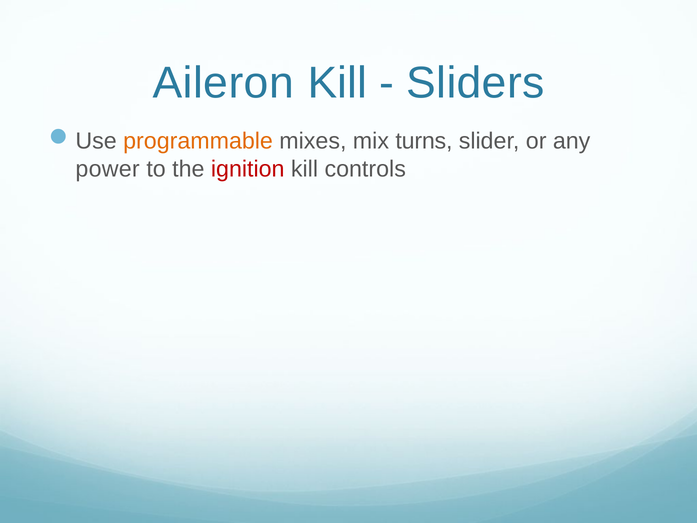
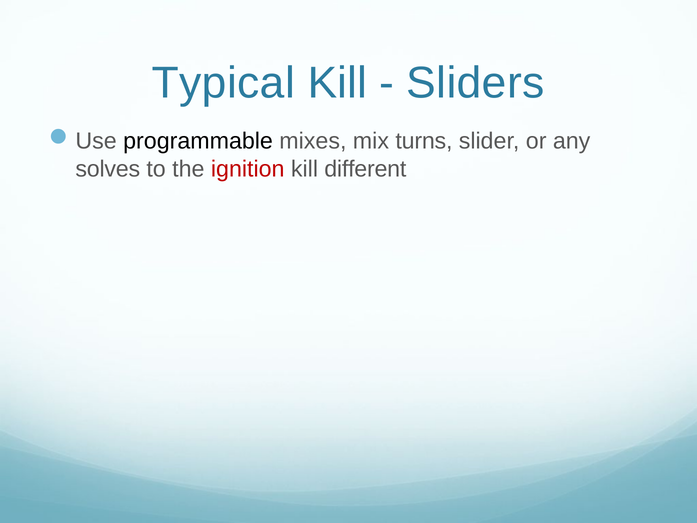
Aileron: Aileron -> Typical
programmable colour: orange -> black
power: power -> solves
controls: controls -> different
